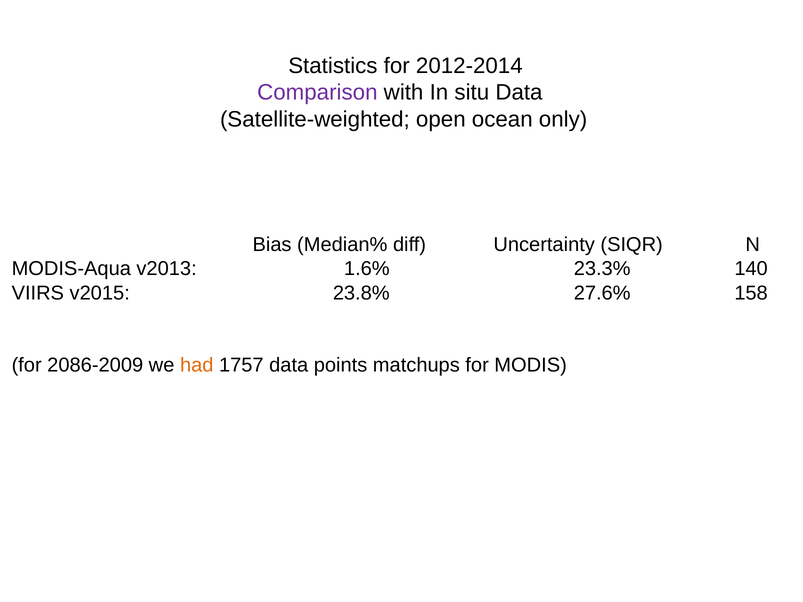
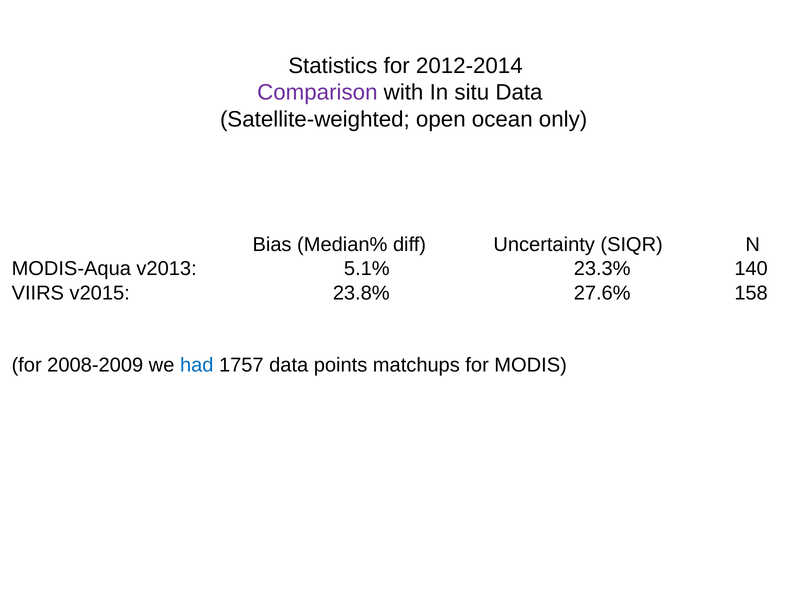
1.6%: 1.6% -> 5.1%
2086-2009: 2086-2009 -> 2008-2009
had colour: orange -> blue
